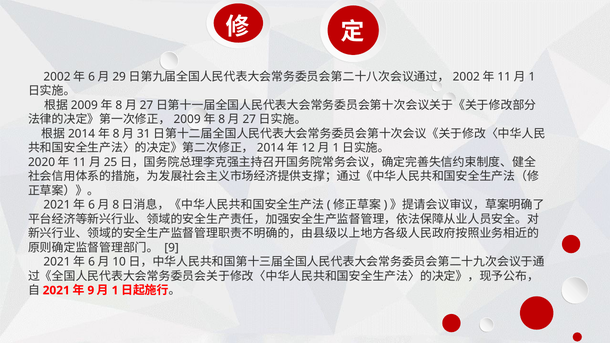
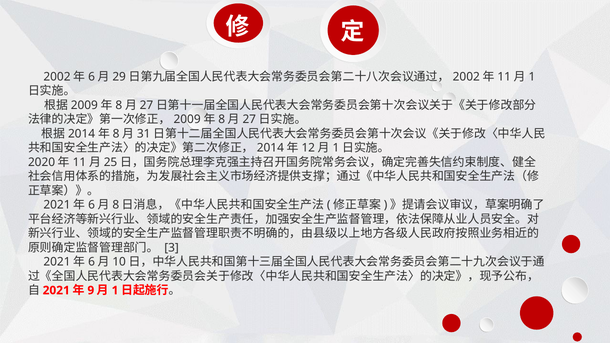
9 at (172, 248): 9 -> 3
